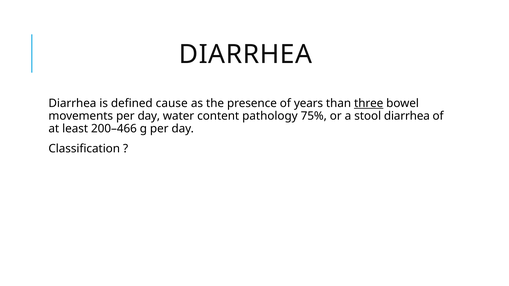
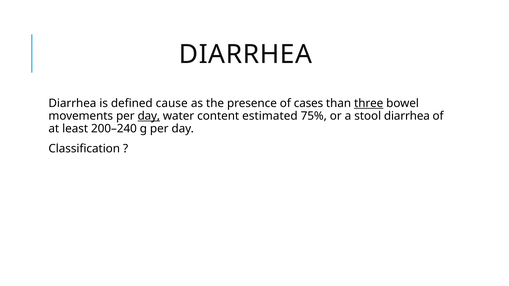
years: years -> cases
day at (149, 116) underline: none -> present
pathology: pathology -> estimated
200–466: 200–466 -> 200–240
